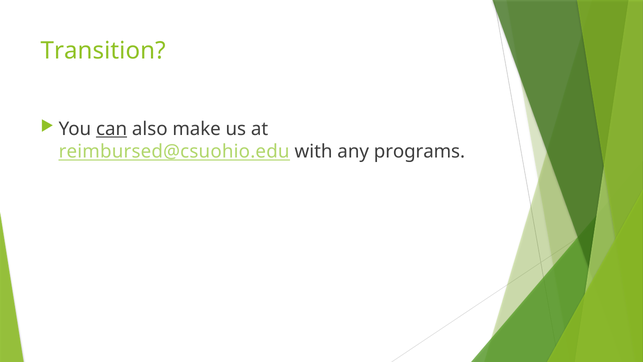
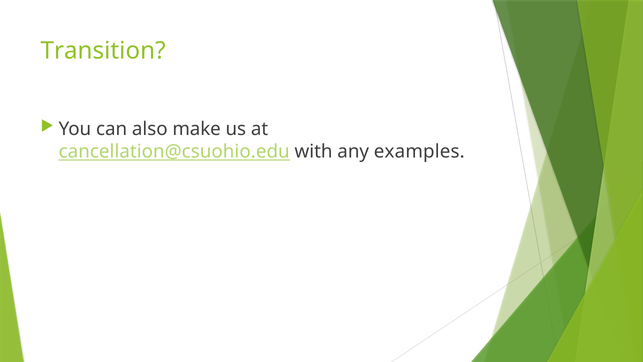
can underline: present -> none
reimbursed@csuohio.edu: reimbursed@csuohio.edu -> cancellation@csuohio.edu
programs: programs -> examples
